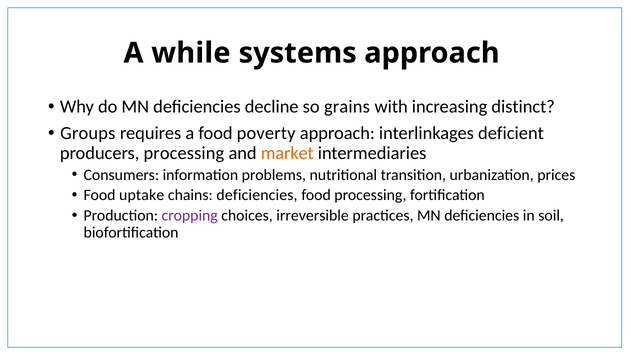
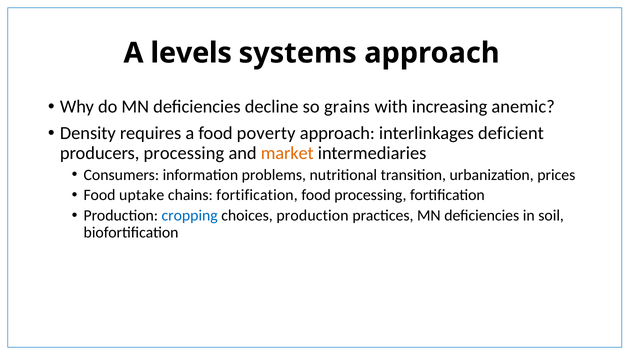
while: while -> levels
distinct: distinct -> anemic
Groups: Groups -> Density
chains deficiencies: deficiencies -> fortification
cropping colour: purple -> blue
choices irreversible: irreversible -> production
